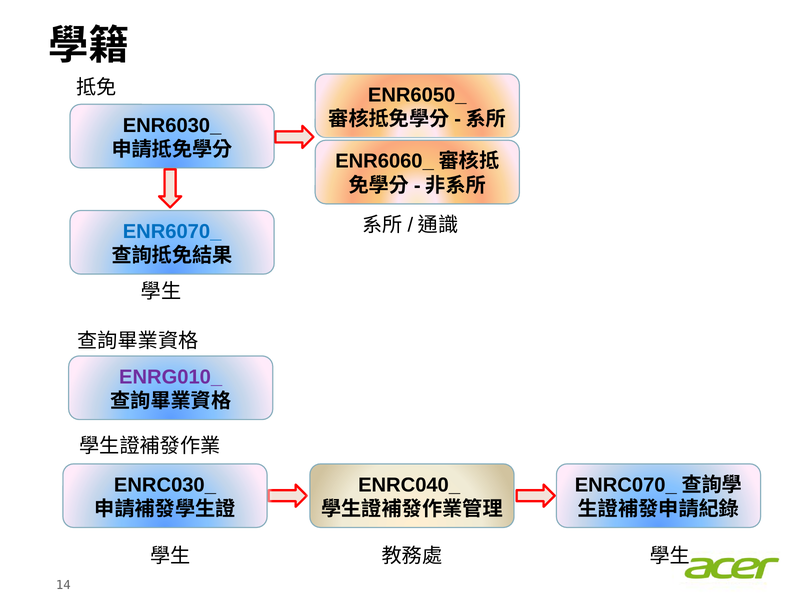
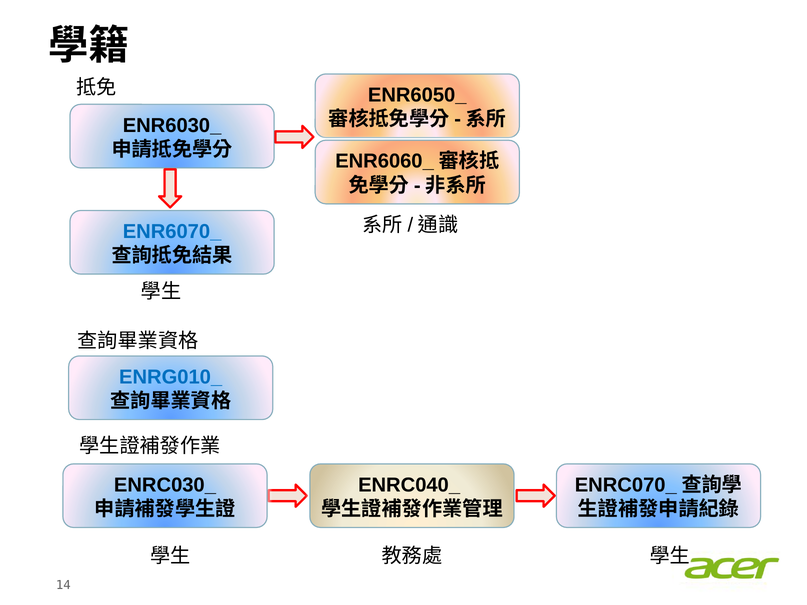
ENRG010_ colour: purple -> blue
